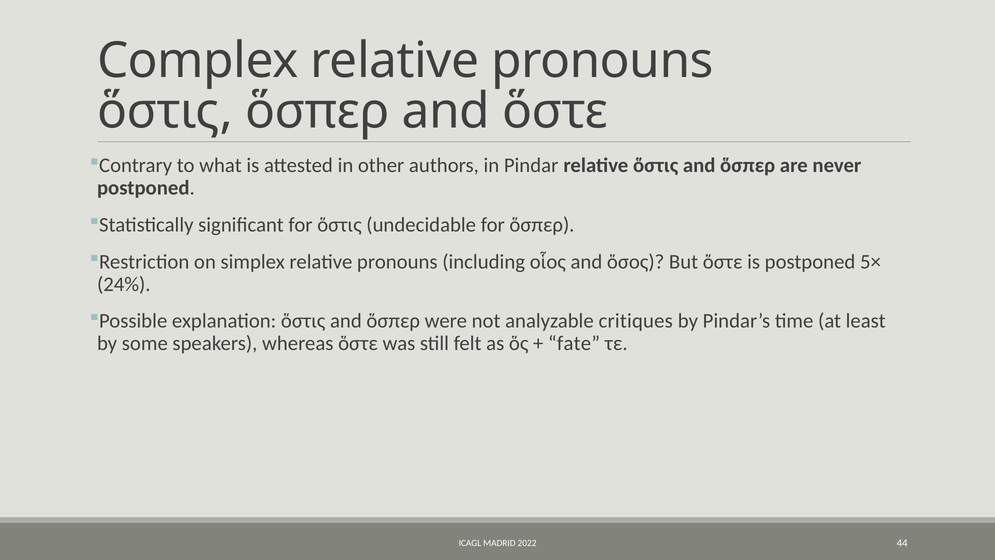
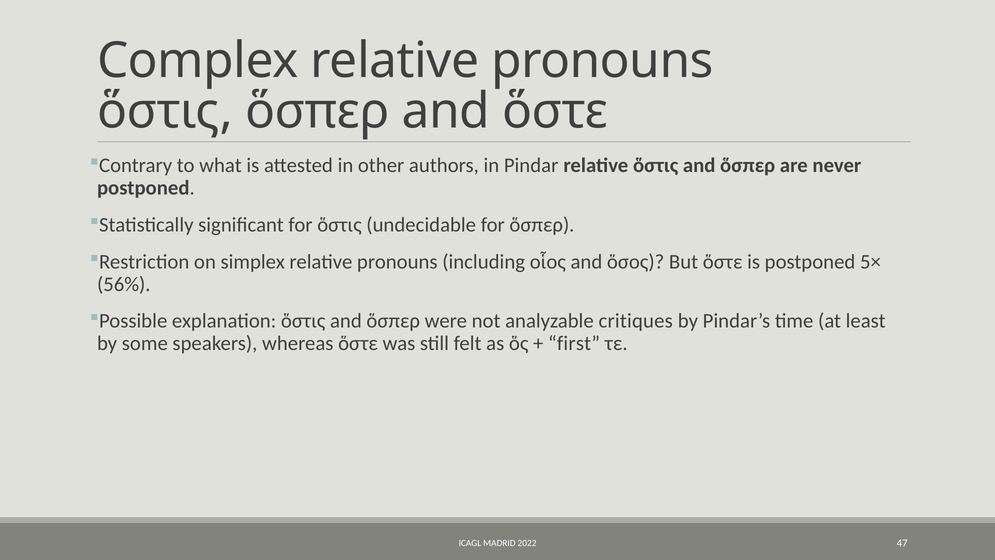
24%: 24% -> 56%
fate: fate -> first
44: 44 -> 47
